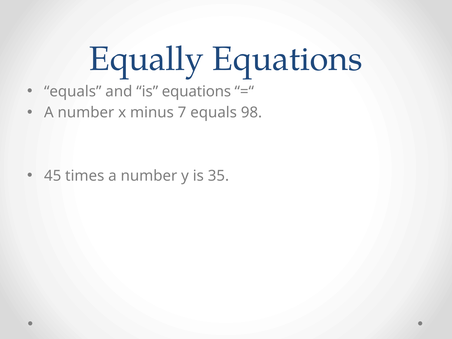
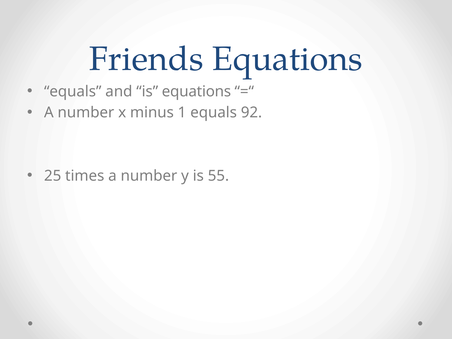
Equally: Equally -> Friends
7: 7 -> 1
98: 98 -> 92
45: 45 -> 25
35: 35 -> 55
